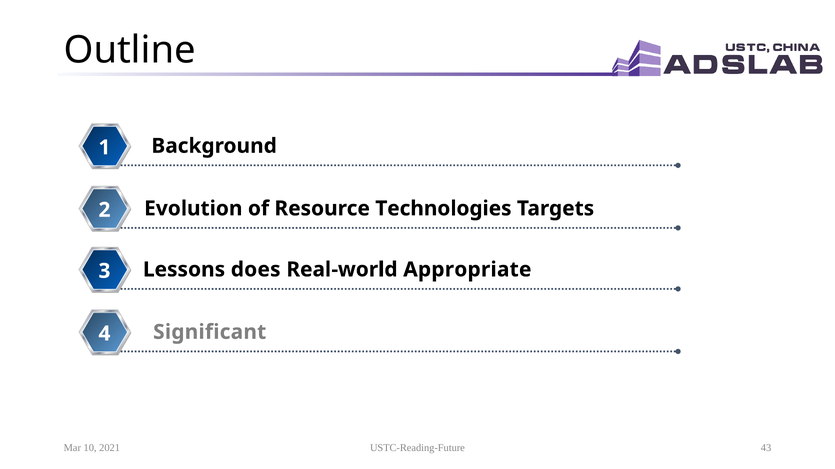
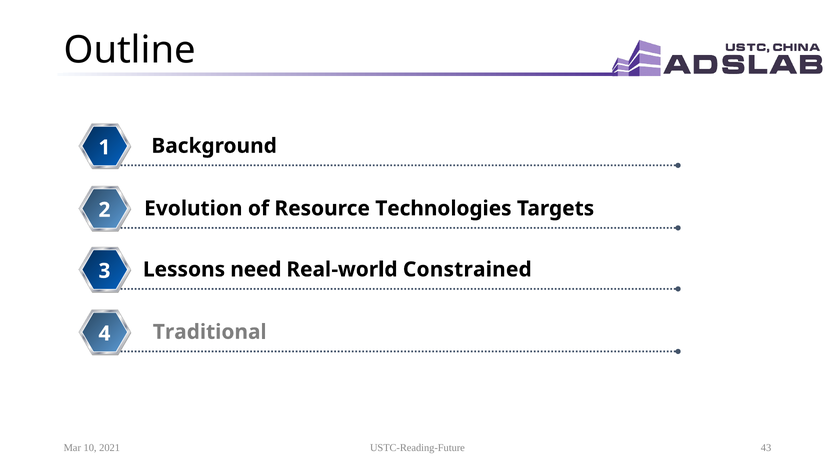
does: does -> need
Appropriate: Appropriate -> Constrained
Significant: Significant -> Traditional
